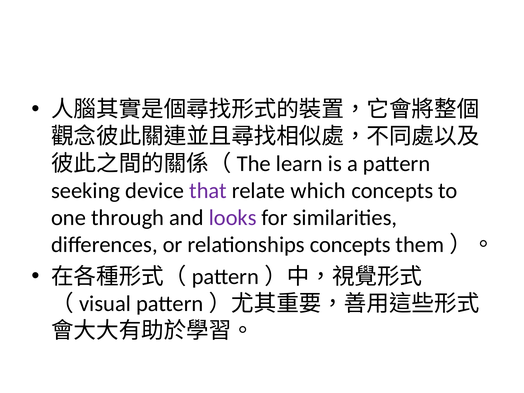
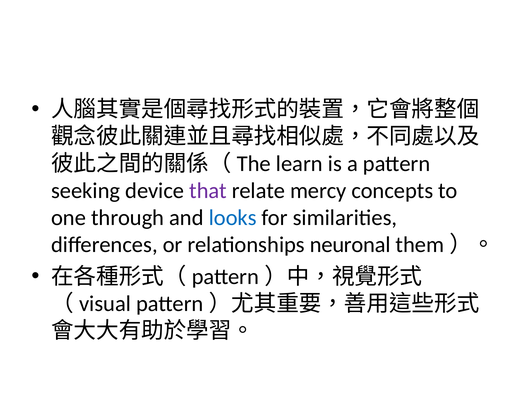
which: which -> mercy
looks colour: purple -> blue
relationships concepts: concepts -> neuronal
